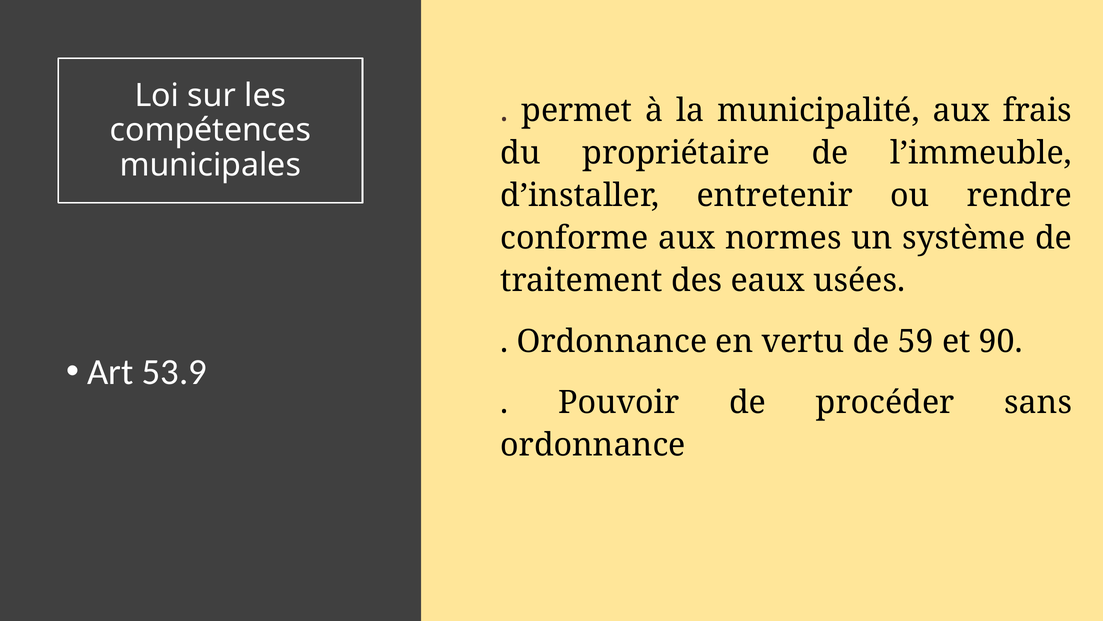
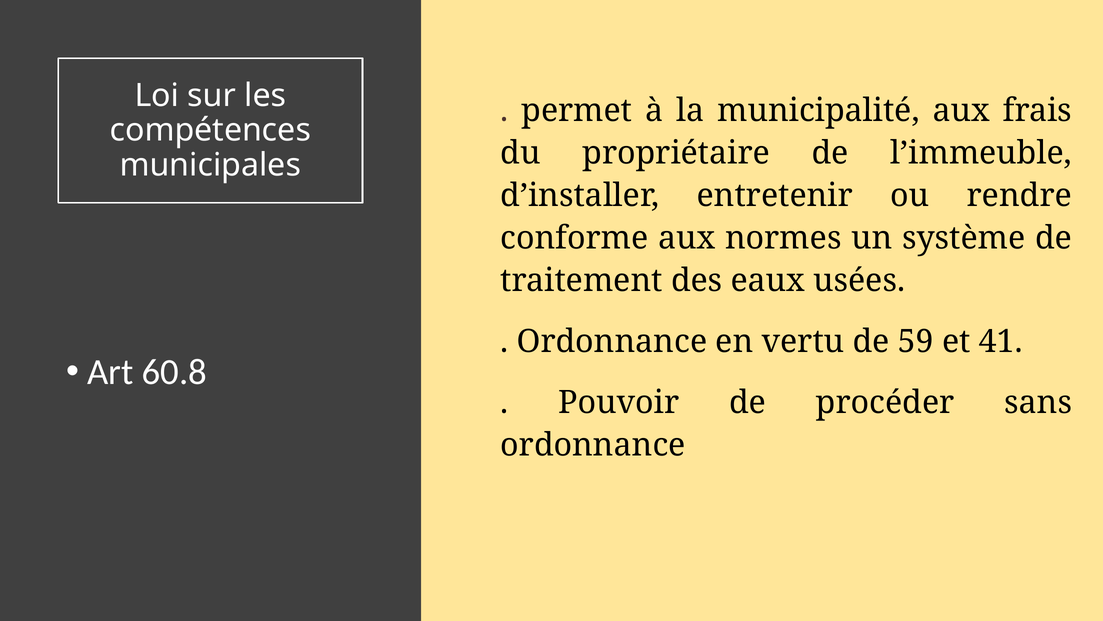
90: 90 -> 41
53.9: 53.9 -> 60.8
